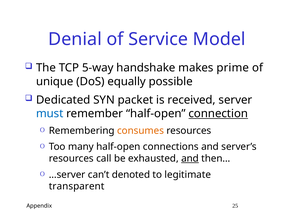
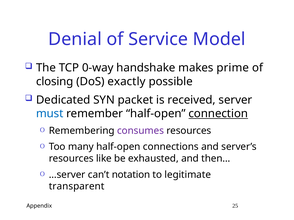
5-way: 5-way -> 0-way
unique: unique -> closing
equally: equally -> exactly
consumes colour: orange -> purple
call: call -> like
and at (190, 159) underline: present -> none
denoted: denoted -> notation
